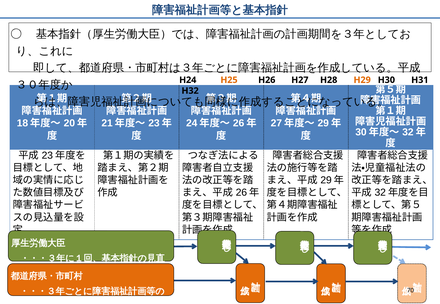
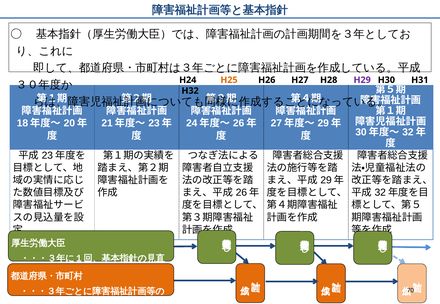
H29 colour: orange -> purple
